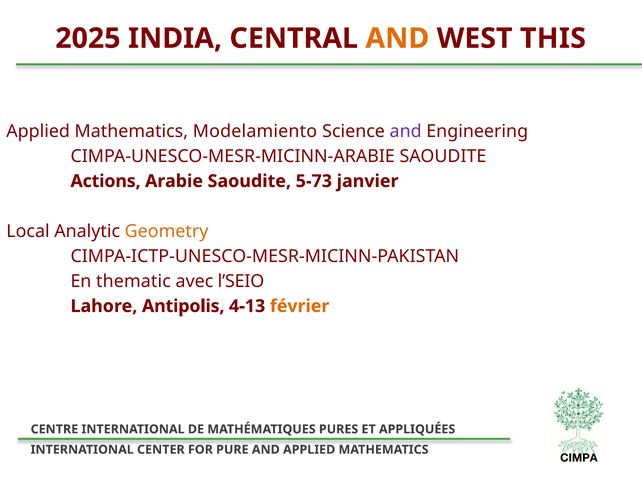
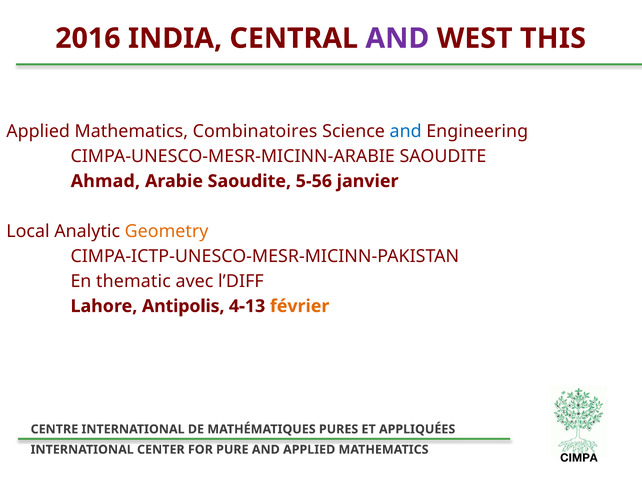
2025: 2025 -> 2016
AND at (397, 38) colour: orange -> purple
Modelamiento: Modelamiento -> Combinatoires
and at (406, 131) colour: purple -> blue
Actions: Actions -> Ahmad
5-73: 5-73 -> 5-56
l’SEIO: l’SEIO -> l’DIFF
